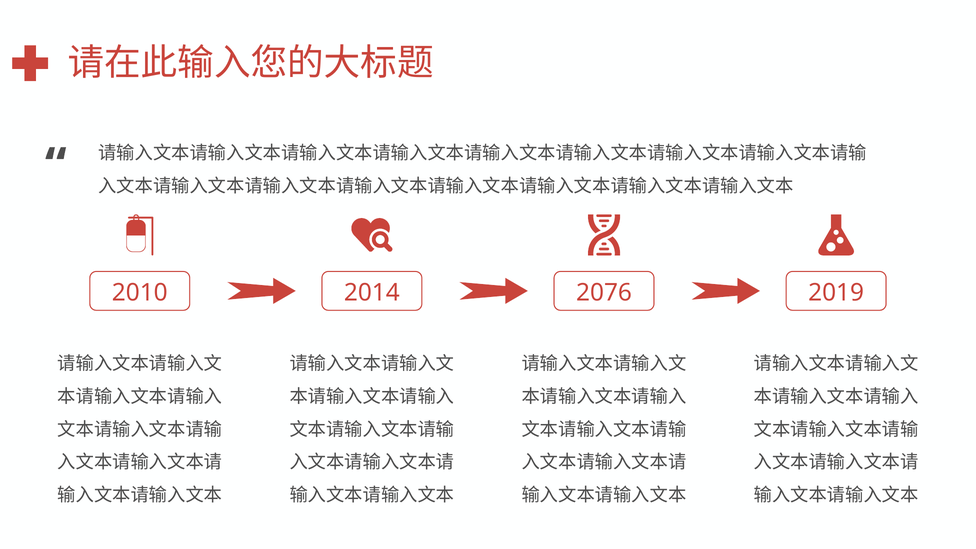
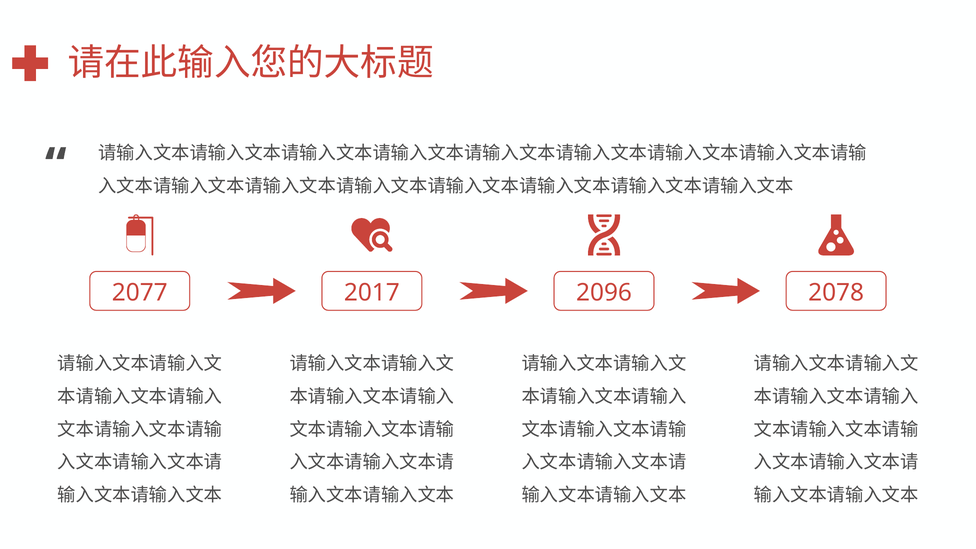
2010: 2010 -> 2077
2014: 2014 -> 2017
2076: 2076 -> 2096
2019: 2019 -> 2078
